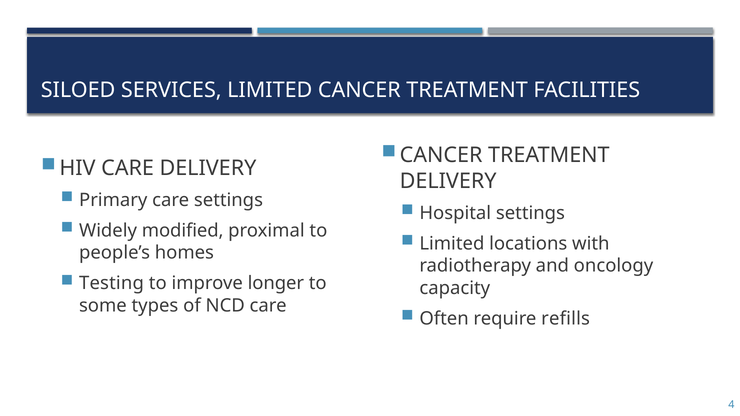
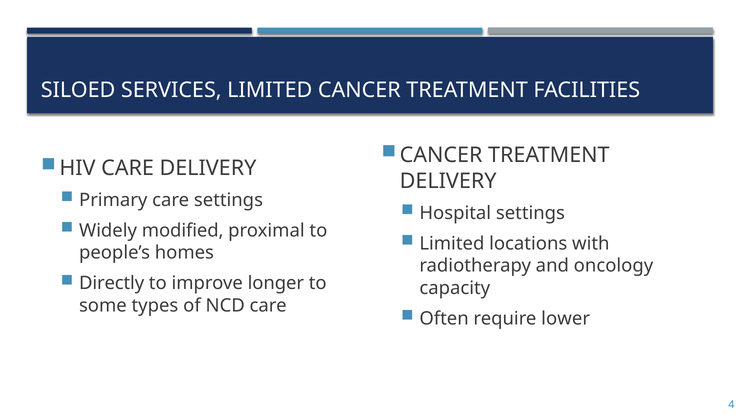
Testing: Testing -> Directly
refills: refills -> lower
